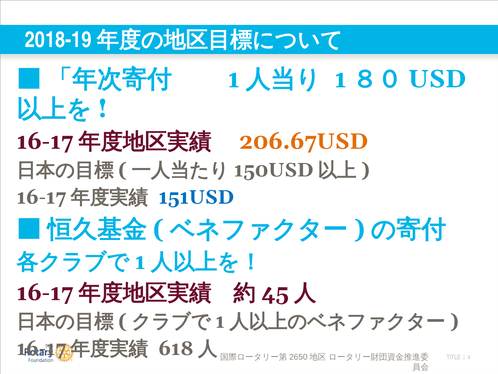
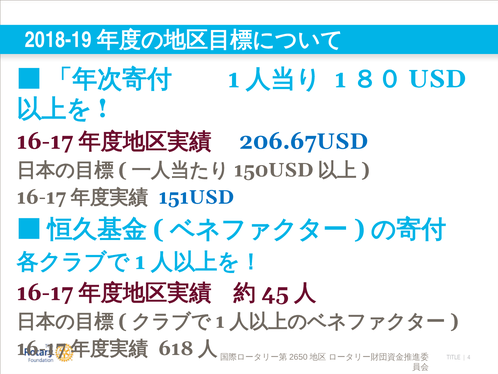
206.67USD colour: orange -> blue
